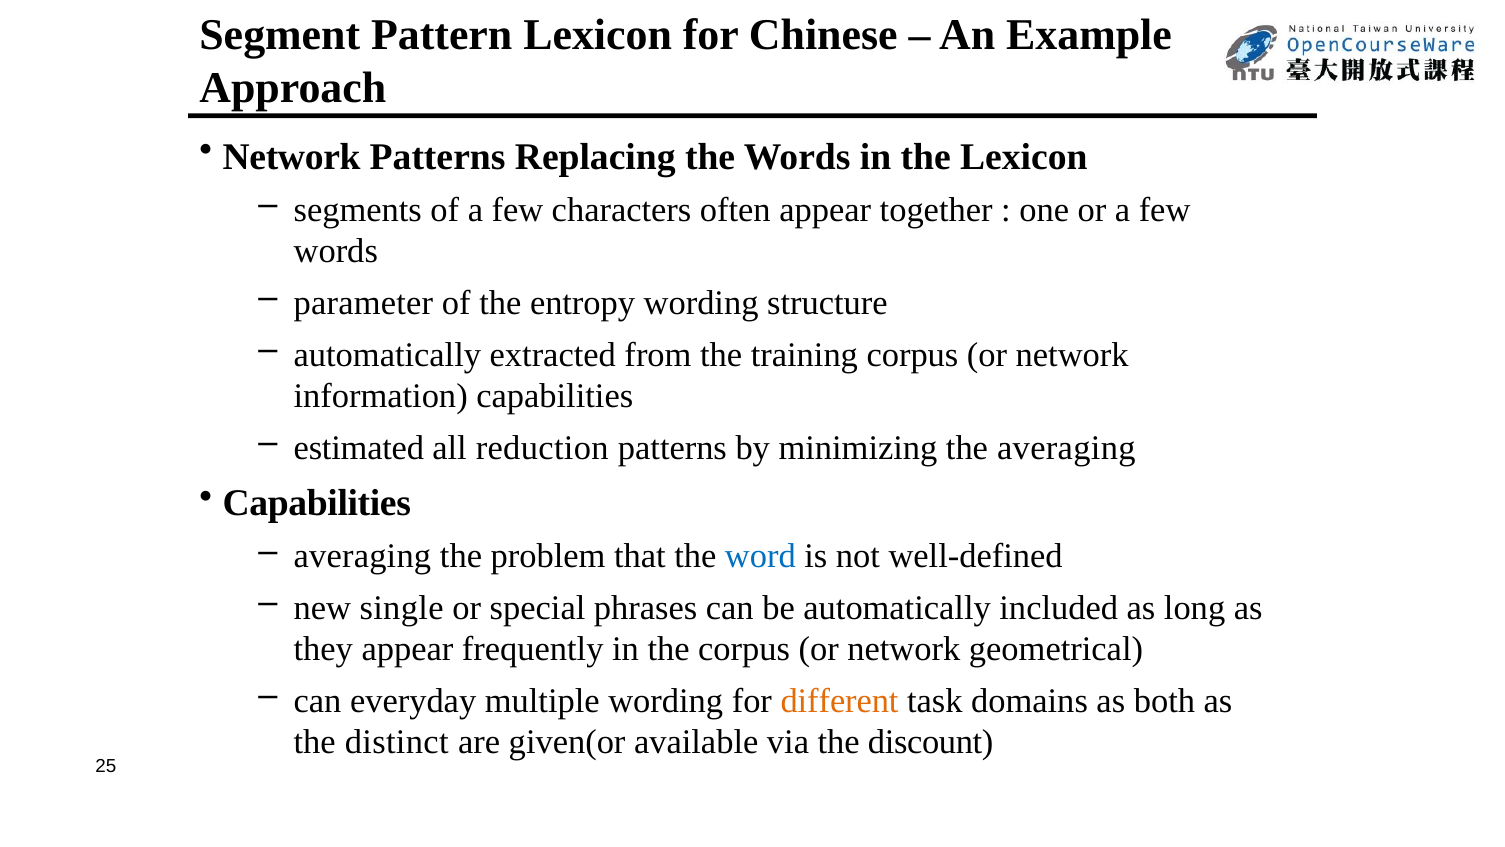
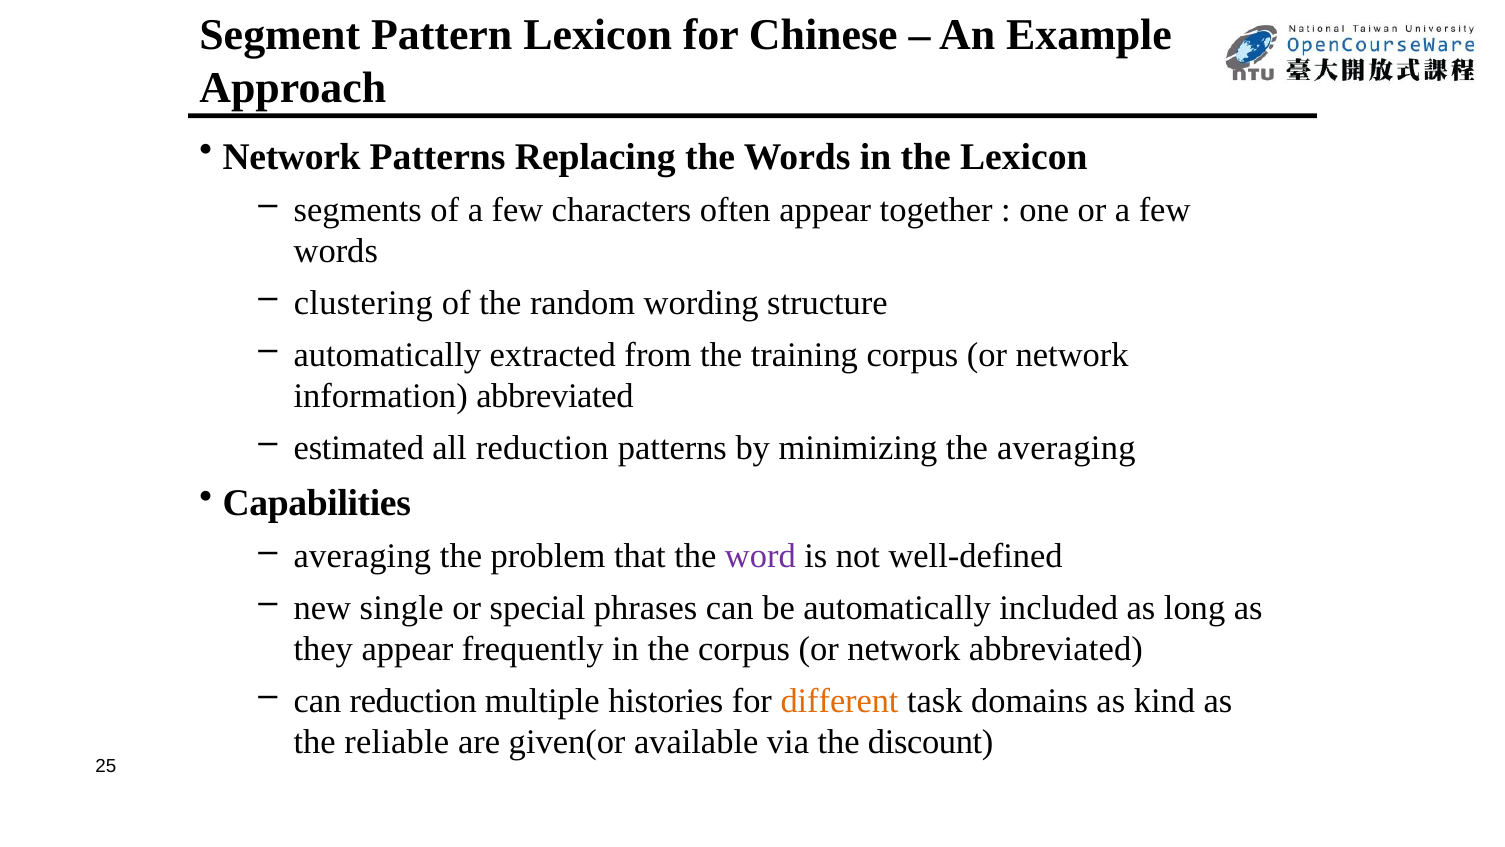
parameter: parameter -> clustering
entropy: entropy -> random
information capabilities: capabilities -> abbreviated
word colour: blue -> purple
network geometrical: geometrical -> abbreviated
can everyday: everyday -> reduction
multiple wording: wording -> histories
both: both -> kind
distinct: distinct -> reliable
